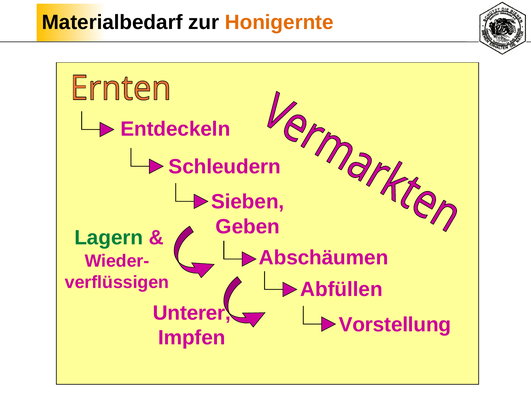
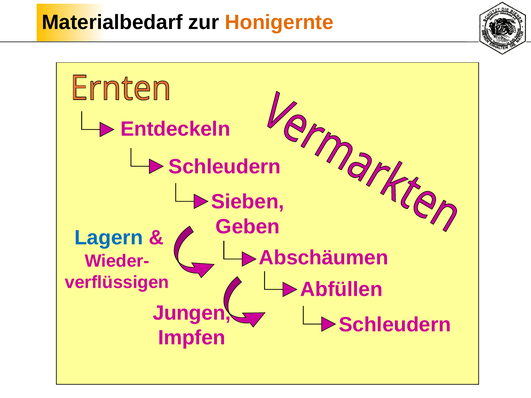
Lagern colour: green -> blue
Unterer: Unterer -> Jungen
Vorstellung at (395, 325): Vorstellung -> Schleudern
